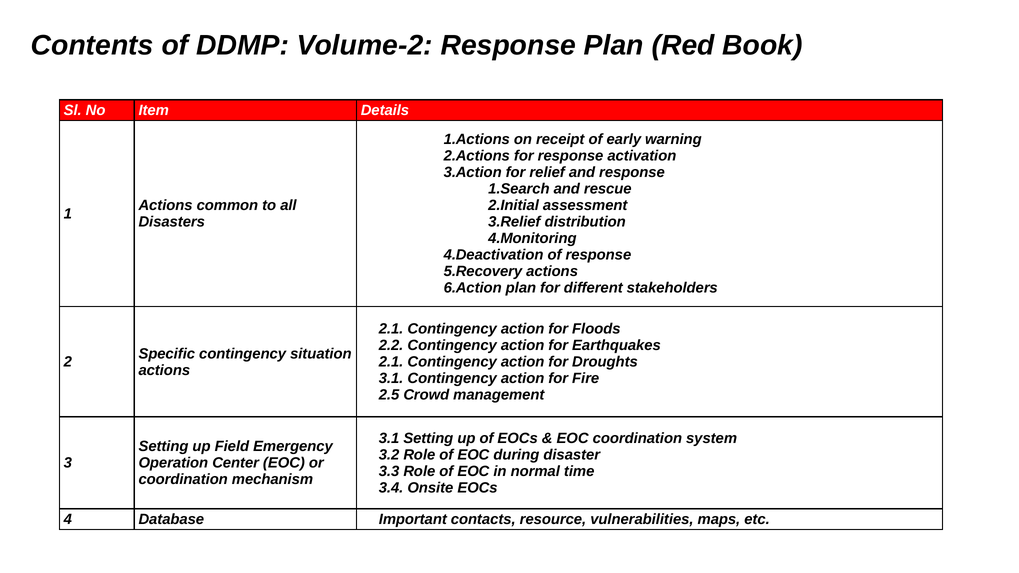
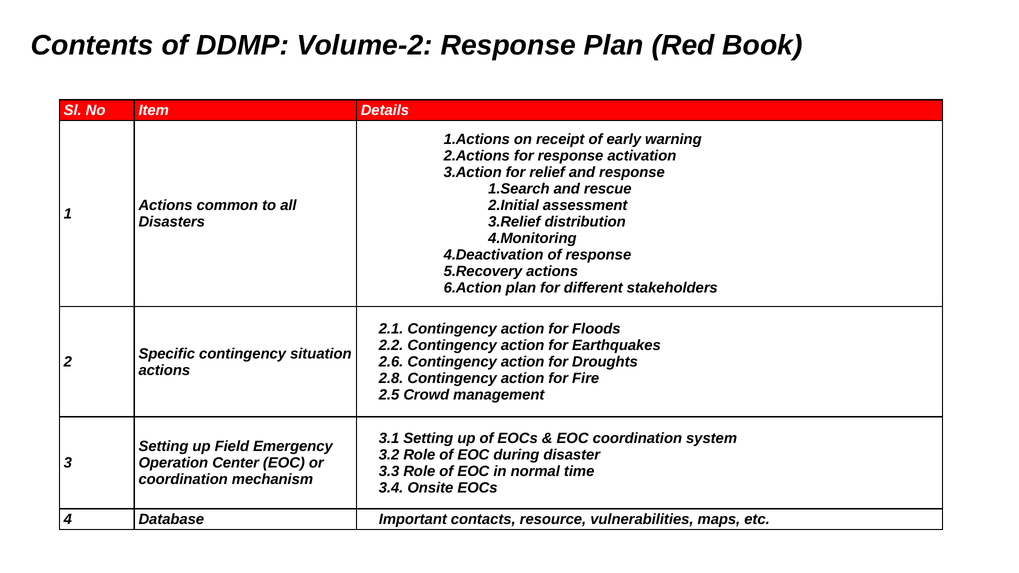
2.1 at (391, 362): 2.1 -> 2.6
3.1 at (391, 379): 3.1 -> 2.8
